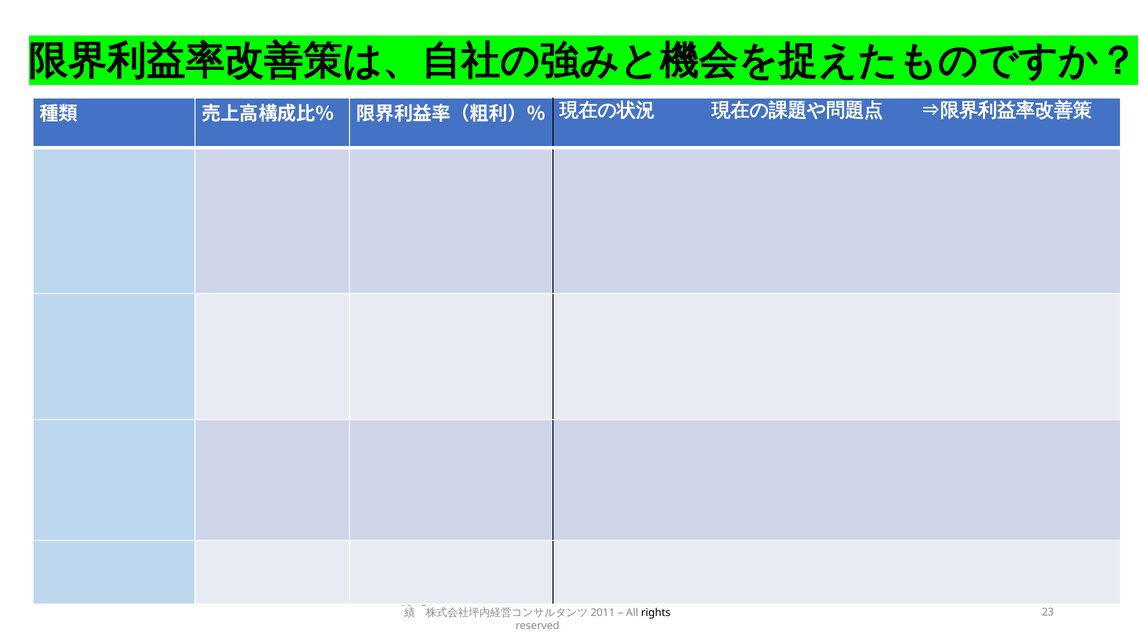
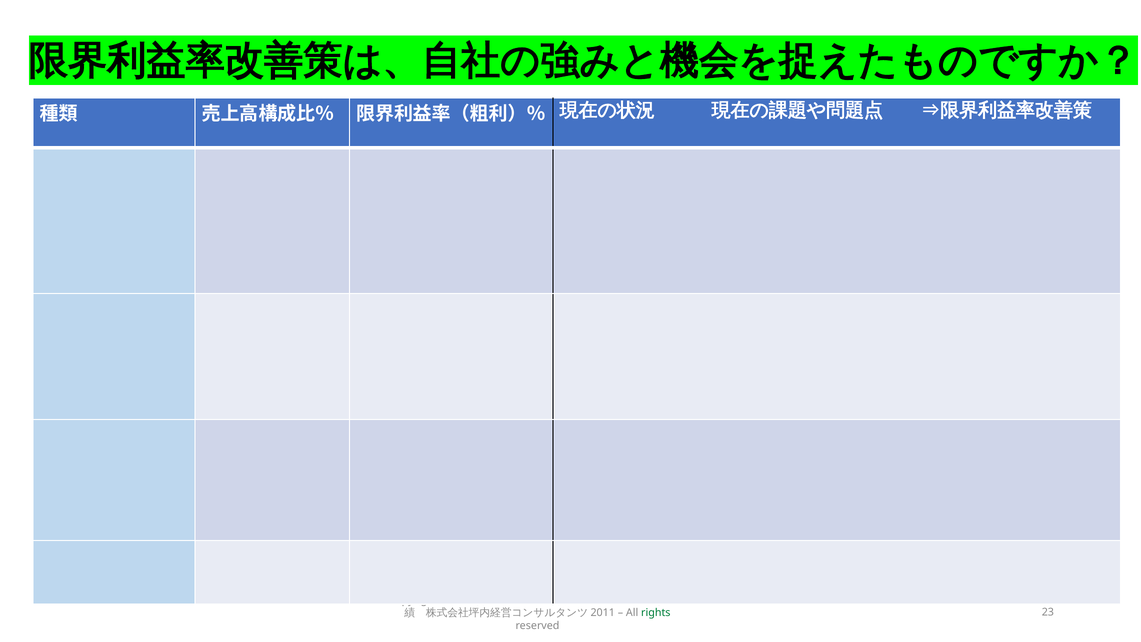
rights colour: black -> green
